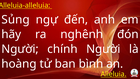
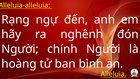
Sủng: Sủng -> Rạng
